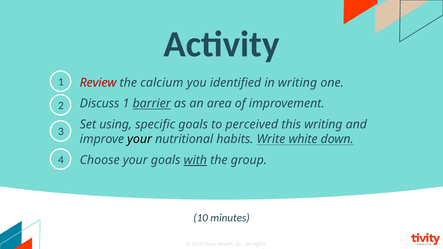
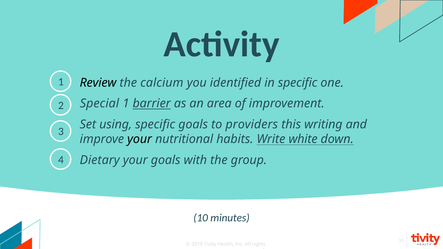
Review colour: red -> black
in writing: writing -> specific
Discuss: Discuss -> Special
perceived: perceived -> providers
Choose: Choose -> Dietary
with underline: present -> none
